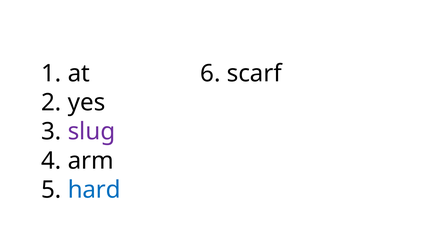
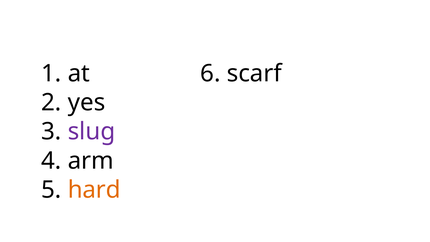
hard colour: blue -> orange
